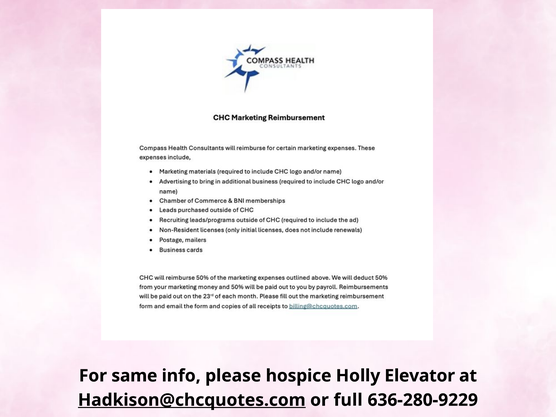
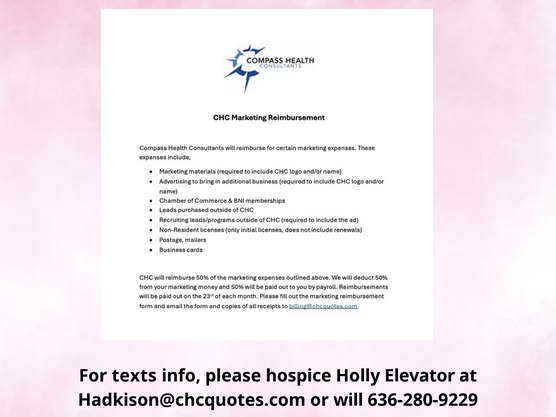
same: same -> texts
Hadkison@chcquotes.com underline: present -> none
full: full -> will
